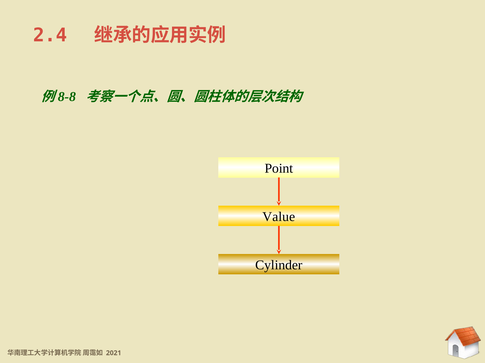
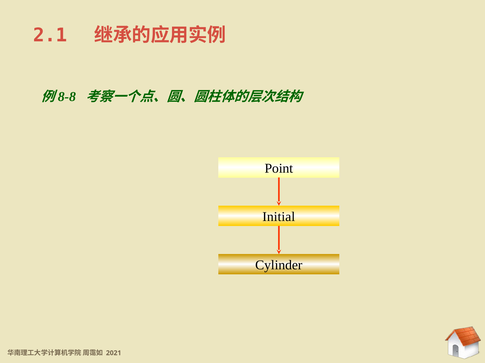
2.4: 2.4 -> 2.1
Value: Value -> Initial
